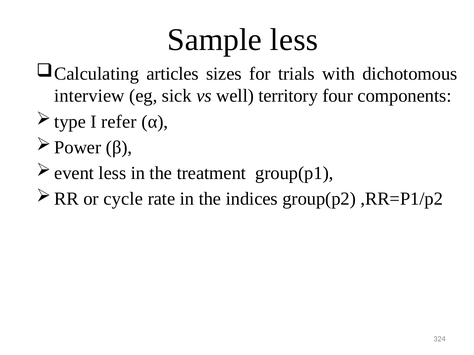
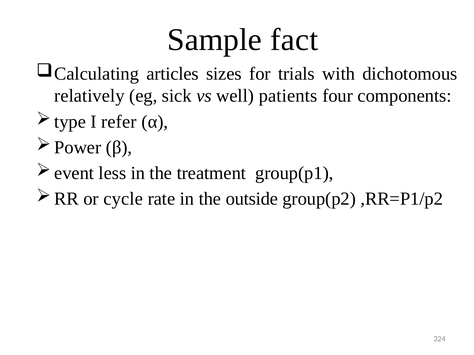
Sample less: less -> fact
interview: interview -> relatively
territory: territory -> patients
indices: indices -> outside
